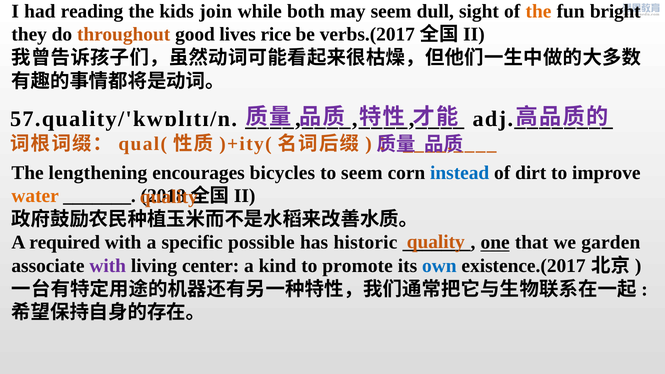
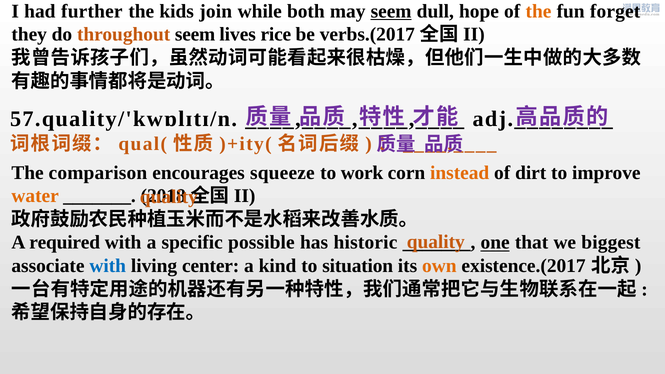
reading: reading -> further
seem at (391, 11) underline: none -> present
sight: sight -> hope
bright: bright -> forget
throughout good: good -> seem
lengthening: lengthening -> comparison
bicycles: bicycles -> squeeze
to seem: seem -> work
instead colour: blue -> orange
garden: garden -> biggest
with at (108, 266) colour: purple -> blue
promote: promote -> situation
own colour: blue -> orange
